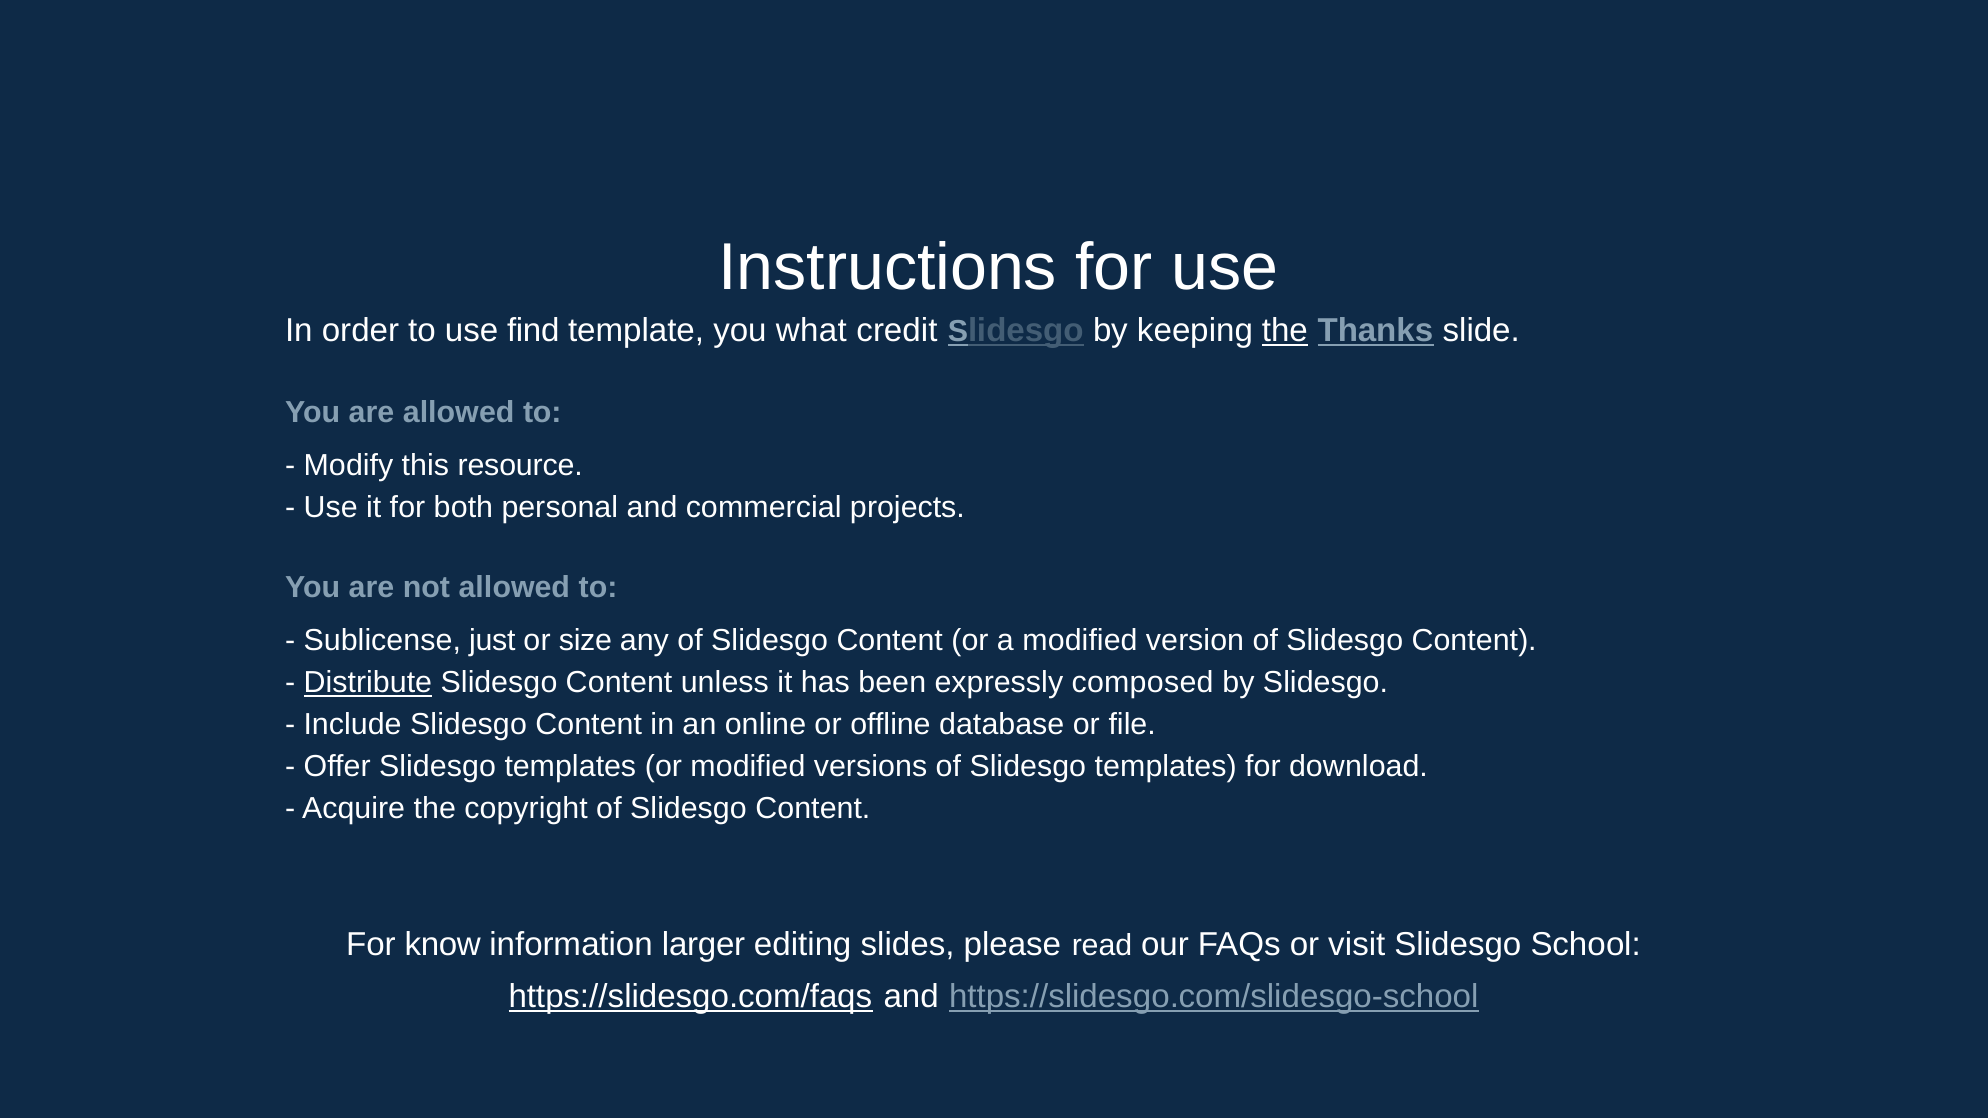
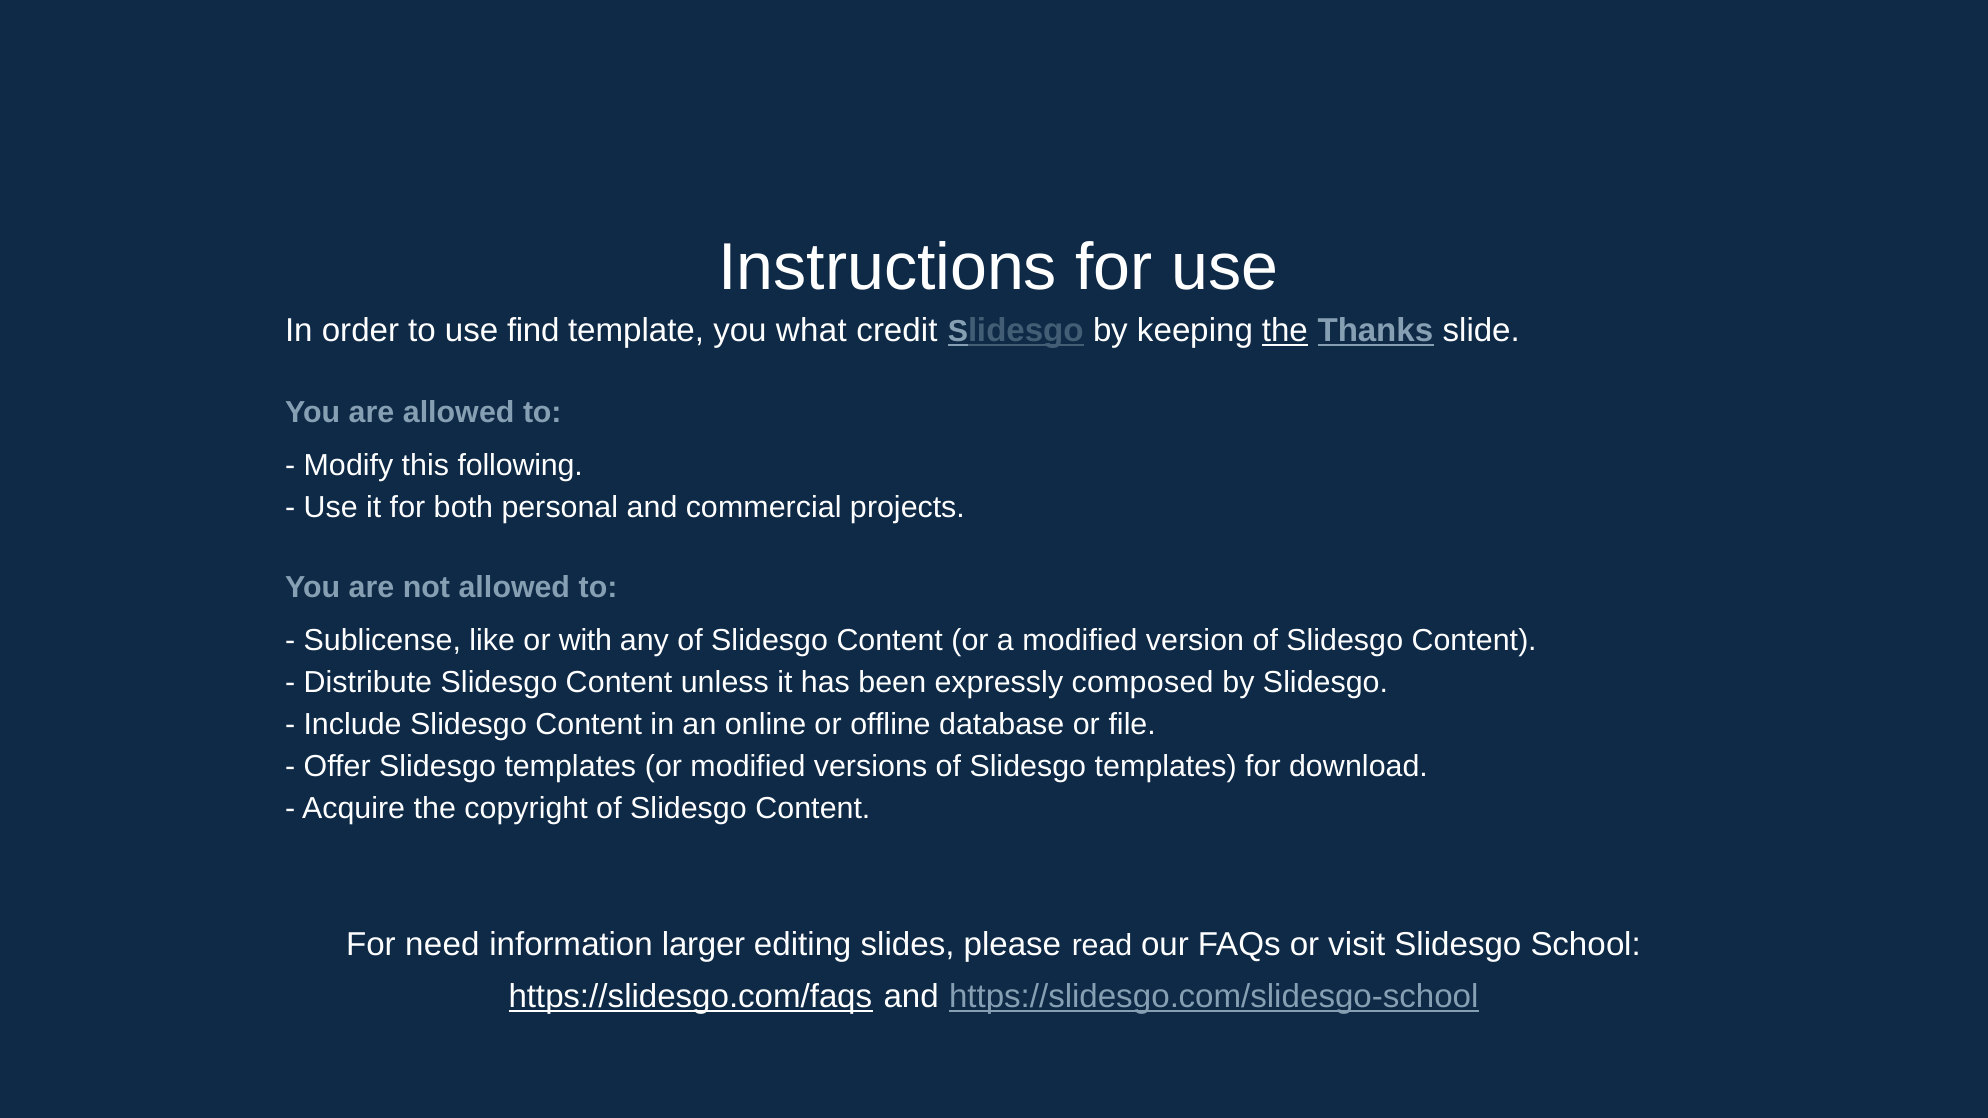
resource: resource -> following
just: just -> like
size: size -> with
Distribute underline: present -> none
know: know -> need
